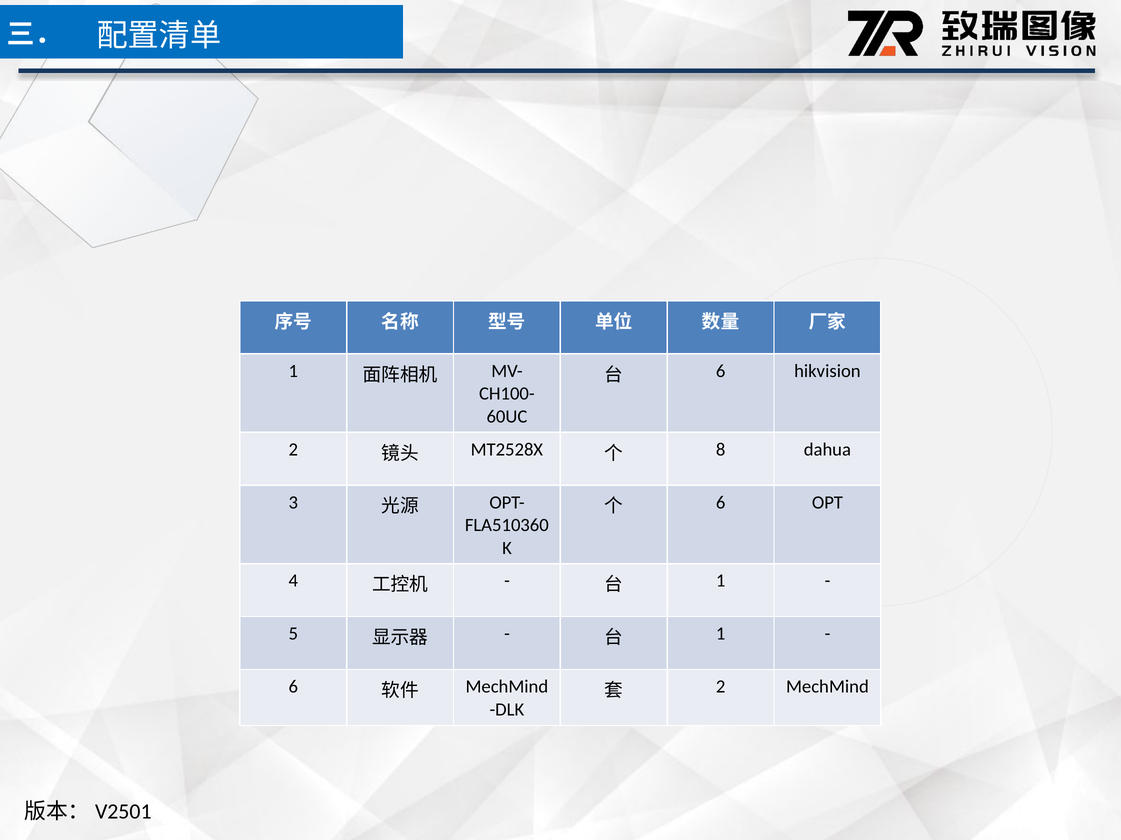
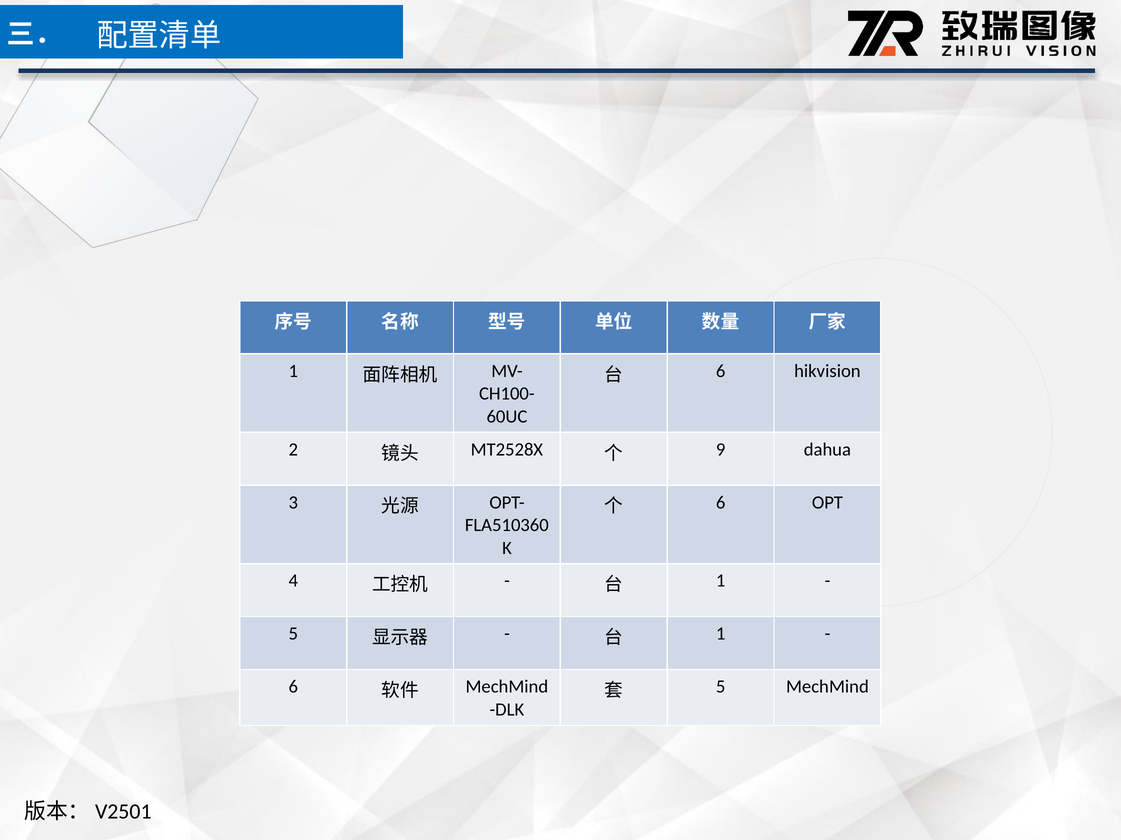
8: 8 -> 9
2 at (721, 687): 2 -> 5
